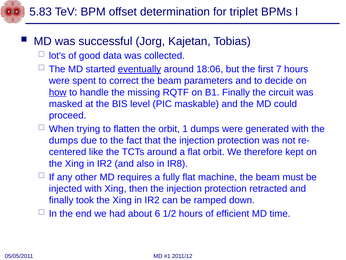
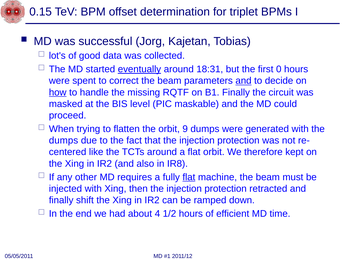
5.83: 5.83 -> 0.15
18:06: 18:06 -> 18:31
7: 7 -> 0
and at (243, 81) underline: none -> present
1: 1 -> 9
flat at (189, 177) underline: none -> present
took: took -> shift
6: 6 -> 4
